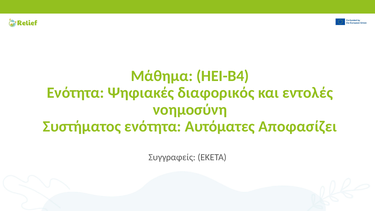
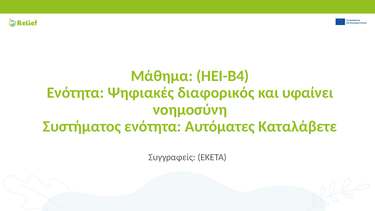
εντολές: εντολές -> υφαίνει
Αποφασίζει: Αποφασίζει -> Καταλάβετε
